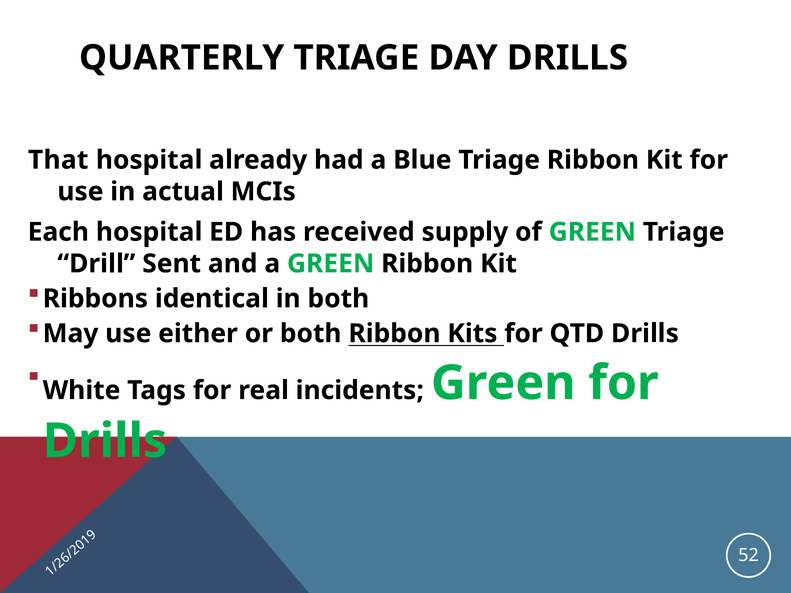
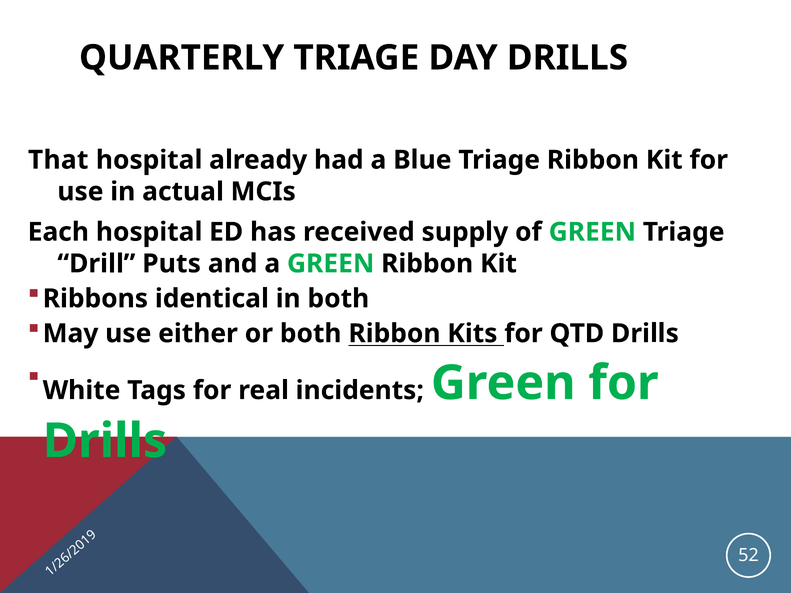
Sent: Sent -> Puts
